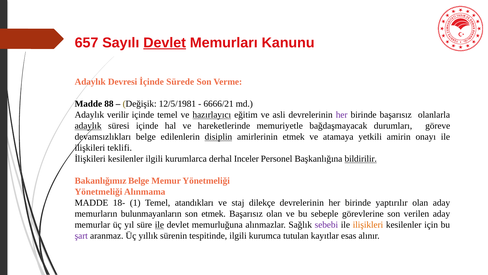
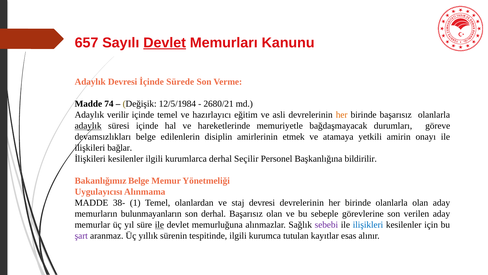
88: 88 -> 74
12/5/1981: 12/5/1981 -> 12/5/1984
6666/21: 6666/21 -> 2680/21
hazırlayıcı underline: present -> none
her at (342, 115) colour: purple -> orange
disiplin underline: present -> none
teklifi: teklifi -> bağlar
Inceler: Inceler -> Seçilir
bildirilir underline: present -> none
Yönetmeliği at (98, 192): Yönetmeliği -> Uygulayıcısı
18-: 18- -> 38-
atandıkları: atandıkları -> olanlardan
staj dilekçe: dilekçe -> devresi
birinde yaptırılır: yaptırılır -> olanlarla
son etmek: etmek -> derhal
ilişikleri colour: orange -> blue
